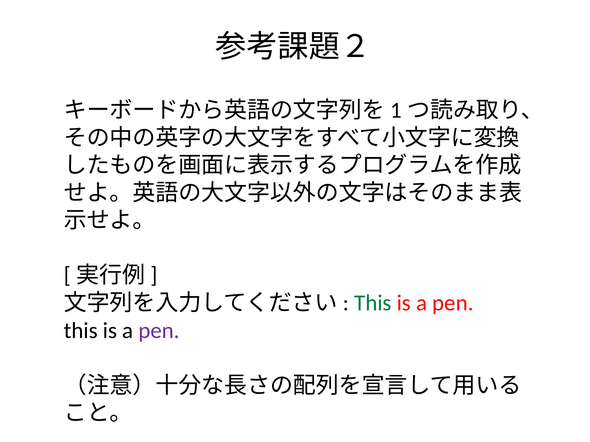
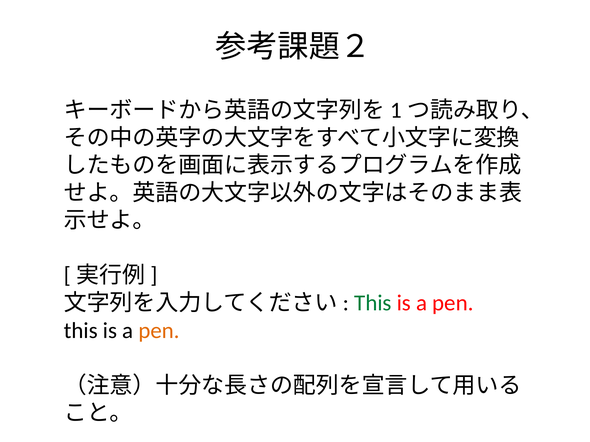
pen at (159, 331) colour: purple -> orange
